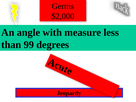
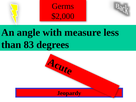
99: 99 -> 83
